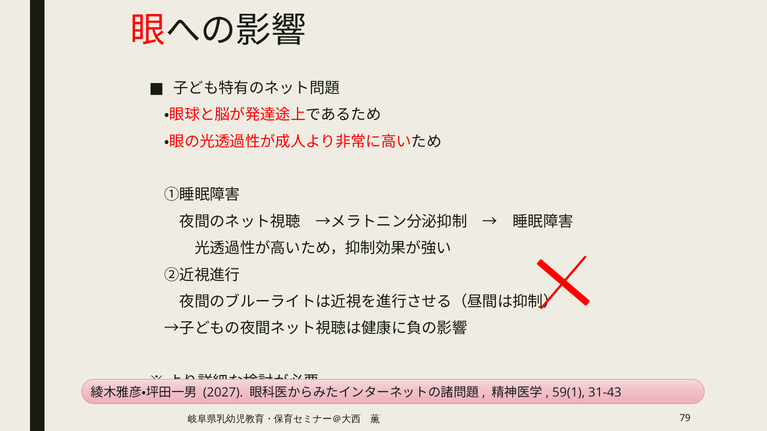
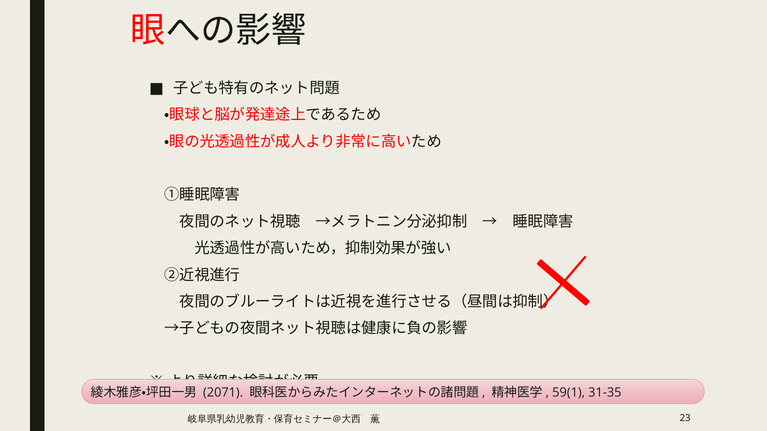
2027: 2027 -> 2071
31-43: 31-43 -> 31-35
79: 79 -> 23
